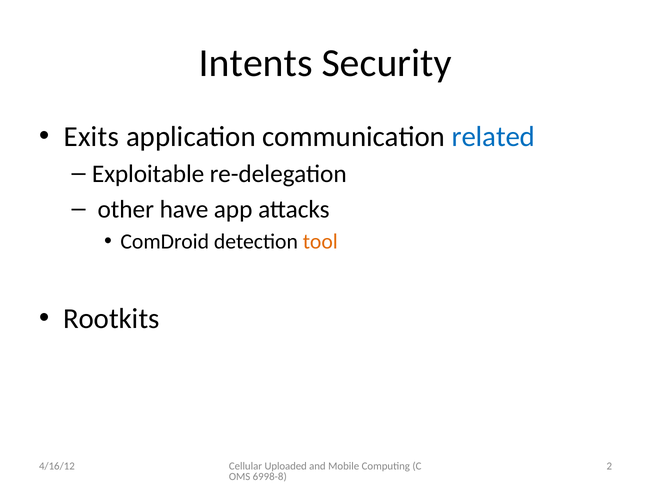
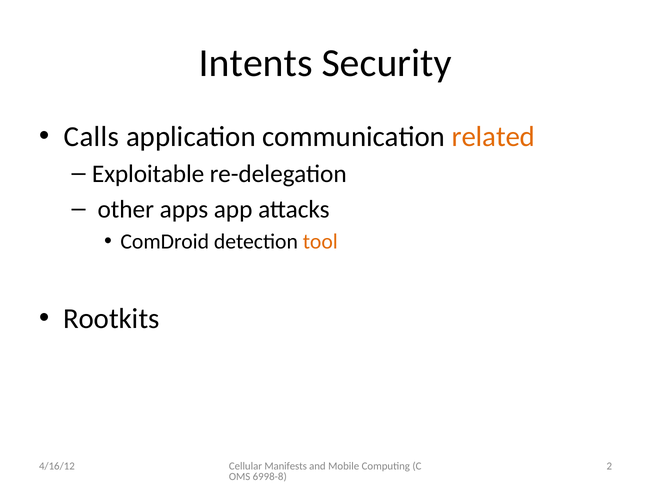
Exits: Exits -> Calls
related colour: blue -> orange
have: have -> apps
Uploaded: Uploaded -> Manifests
